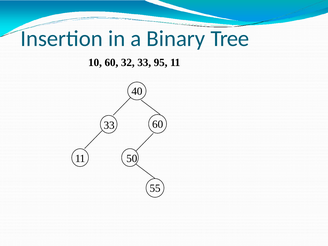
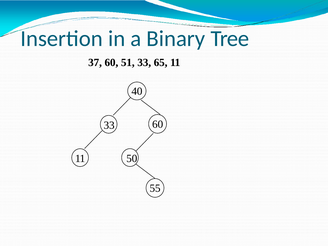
10: 10 -> 37
32: 32 -> 51
95: 95 -> 65
